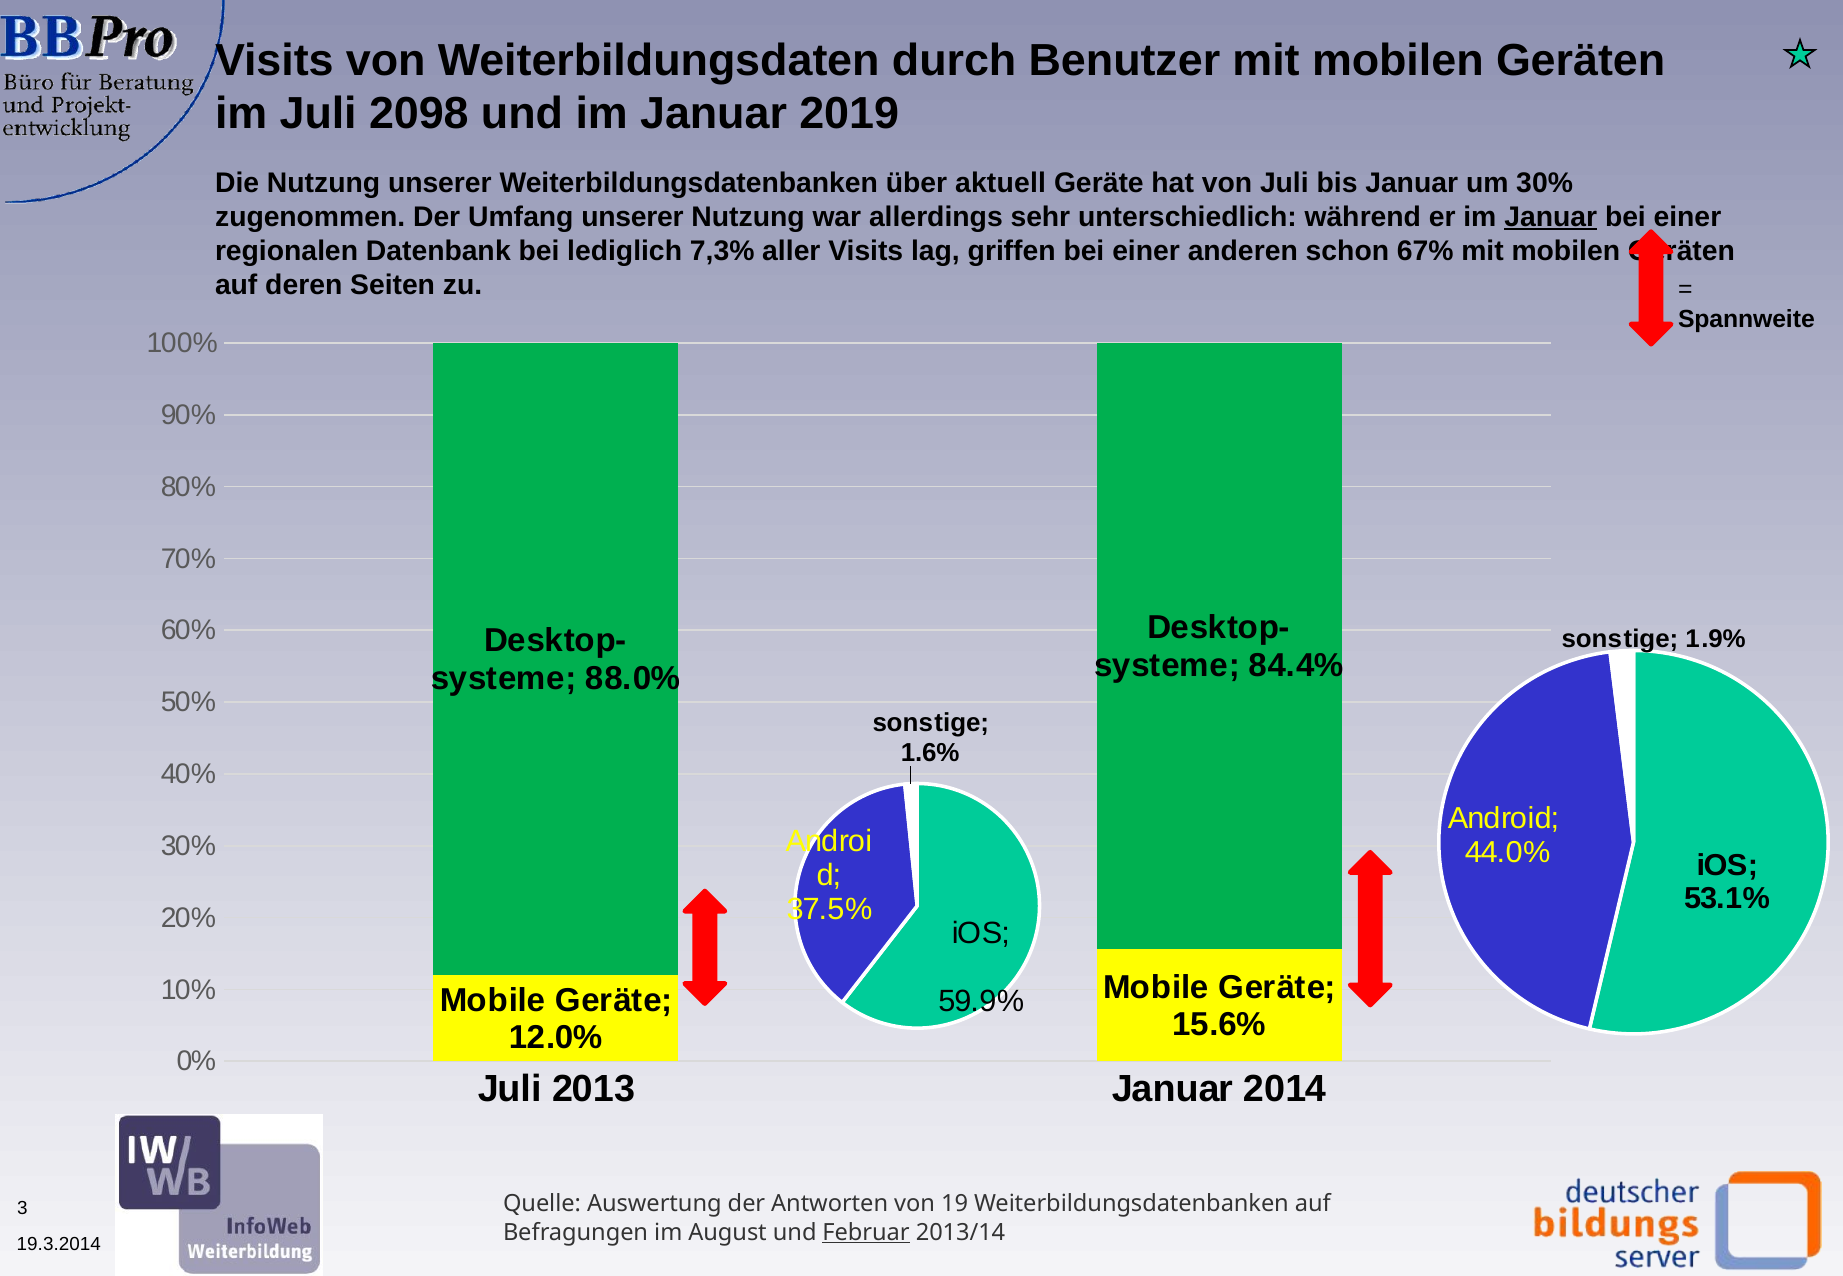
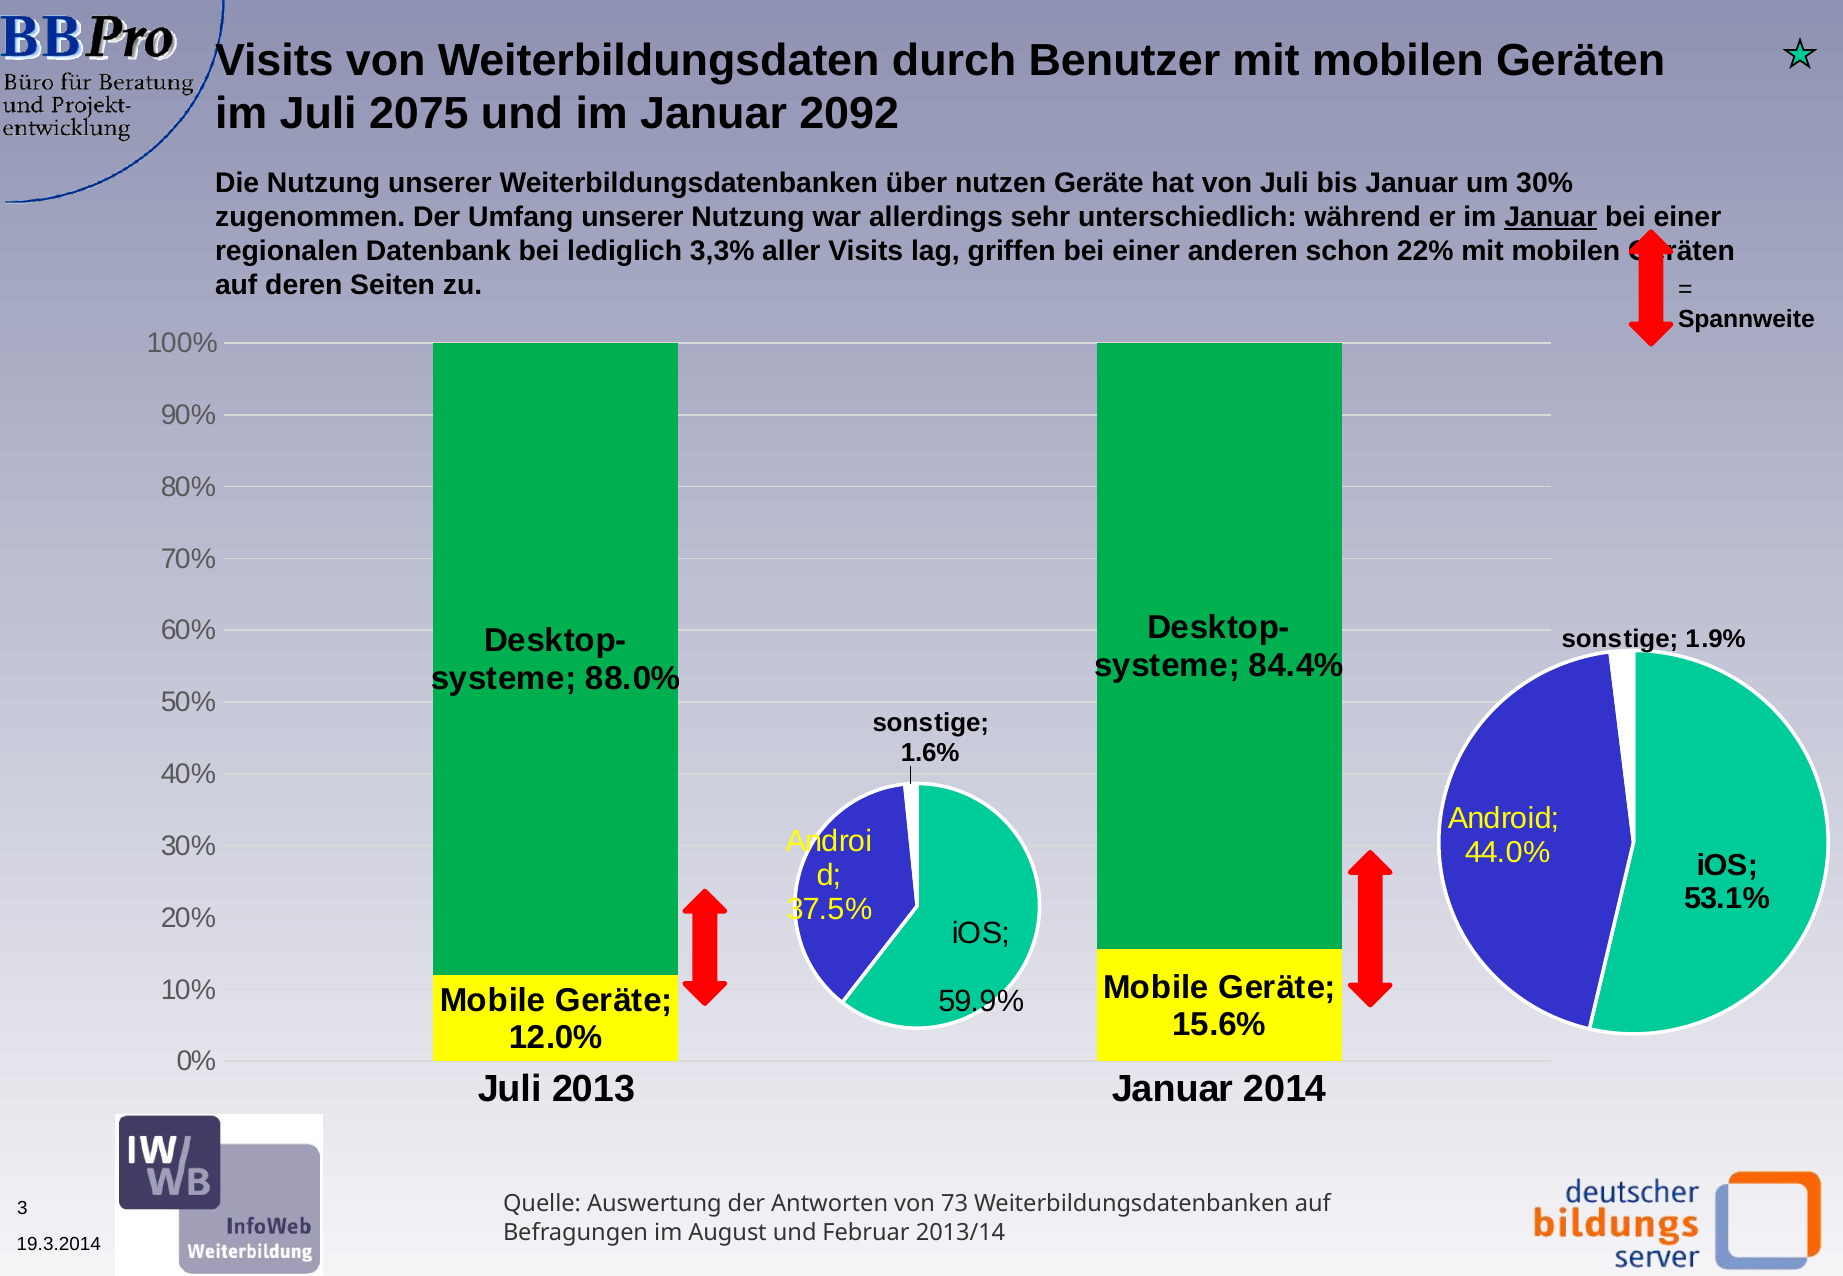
2098: 2098 -> 2075
2019: 2019 -> 2092
aktuell: aktuell -> nutzen
7,3%: 7,3% -> 3,3%
67%: 67% -> 22%
19: 19 -> 73
Februar underline: present -> none
